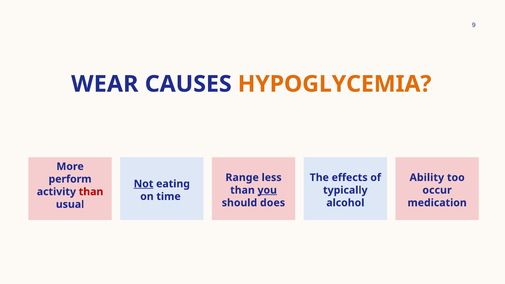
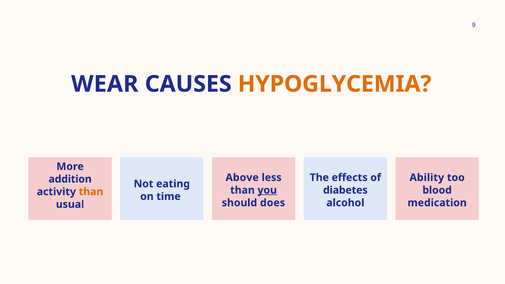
Range: Range -> Above
perform: perform -> addition
Not underline: present -> none
typically: typically -> diabetes
occur: occur -> blood
than at (91, 192) colour: red -> orange
